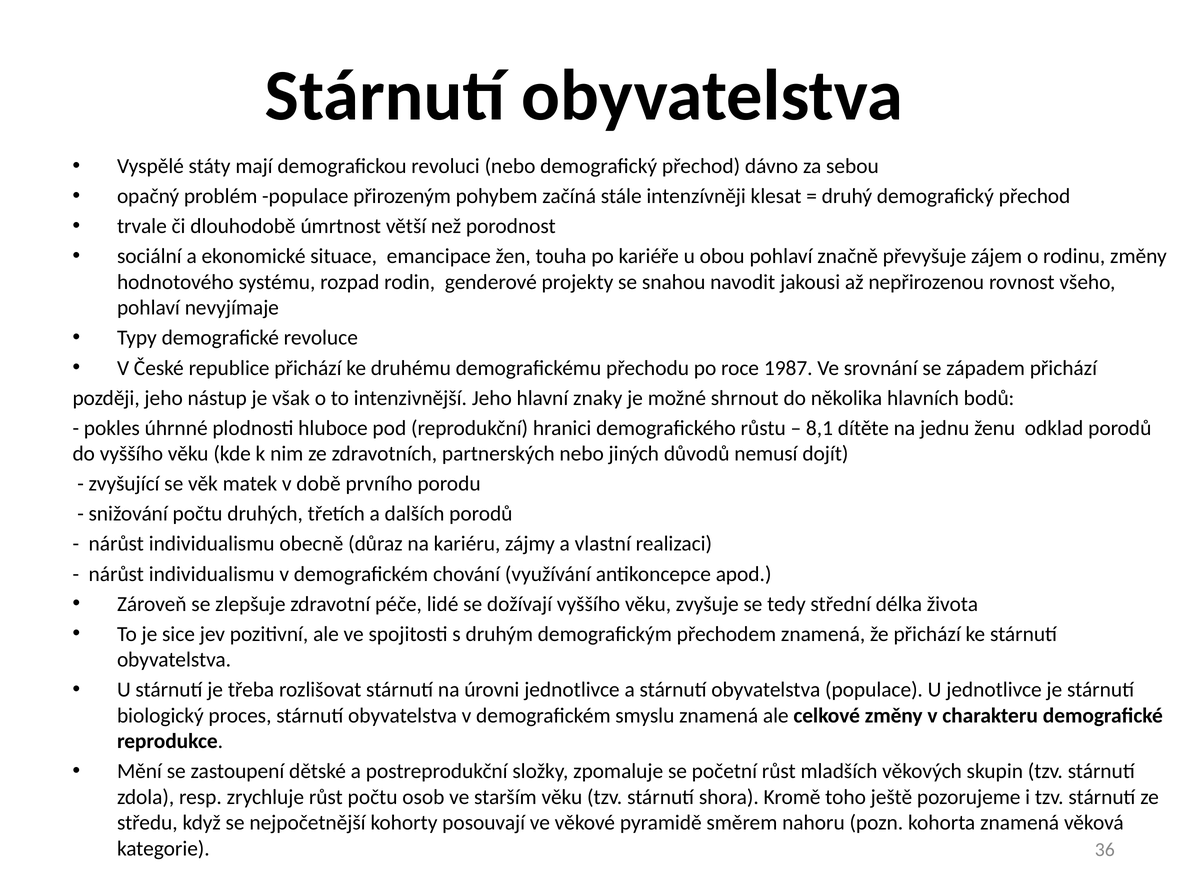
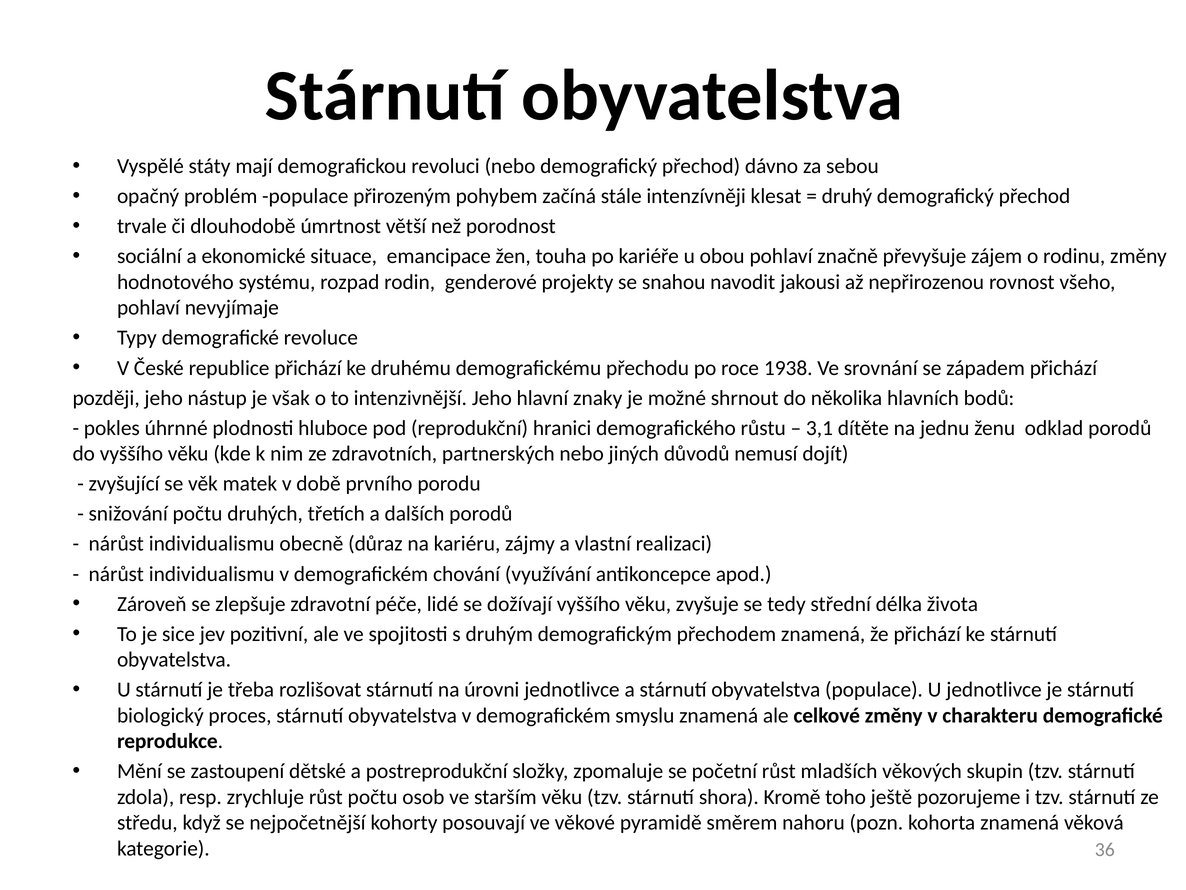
1987: 1987 -> 1938
8,1: 8,1 -> 3,1
